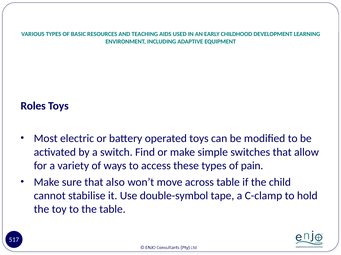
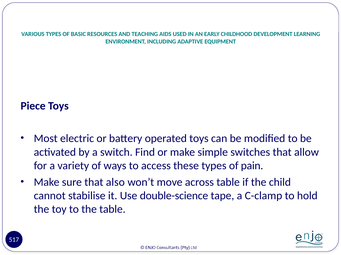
Roles: Roles -> Piece
double-symbol: double-symbol -> double-science
